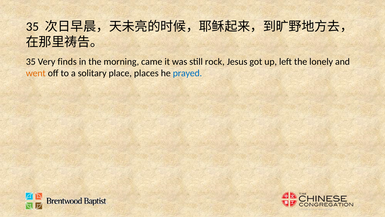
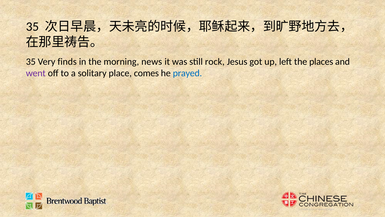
came: came -> news
lonely: lonely -> places
went colour: orange -> purple
places: places -> comes
